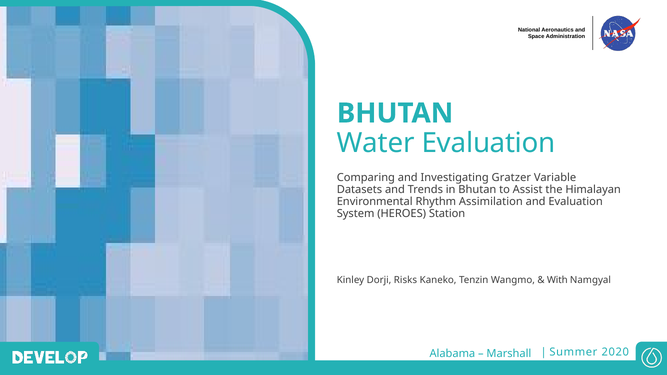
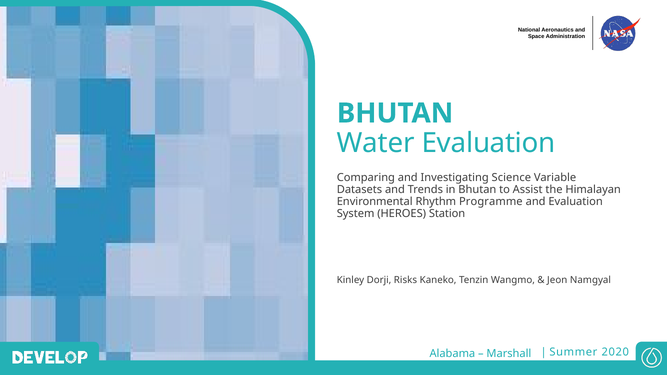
Gratzer: Gratzer -> Science
Assimilation: Assimilation -> Programme
With: With -> Jeon
